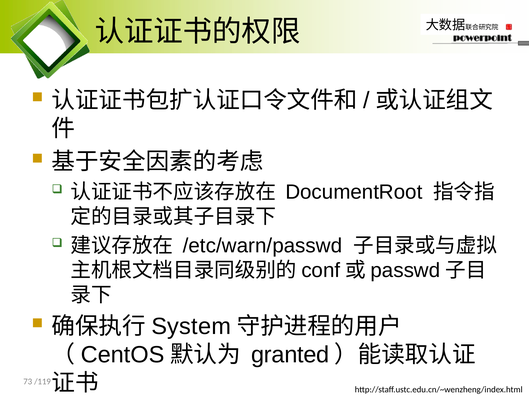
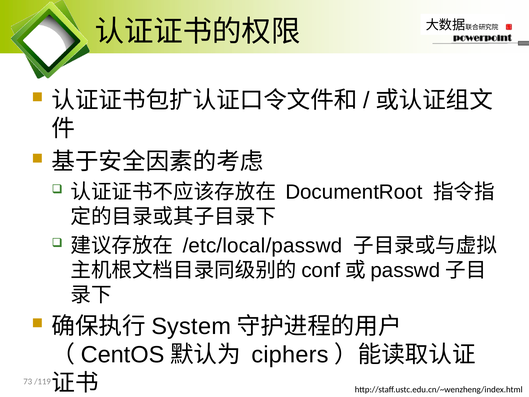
/etc/warn/passwd: /etc/warn/passwd -> /etc/local/passwd
granted: granted -> ciphers
